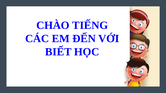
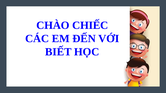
TIẾNG: TIẾNG -> CHIẾC
